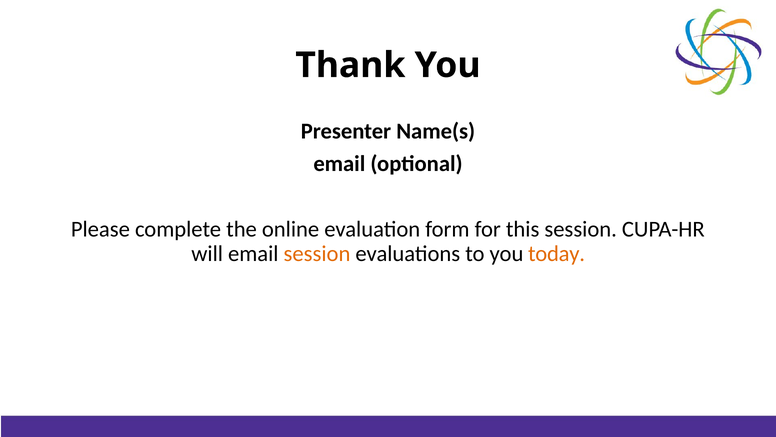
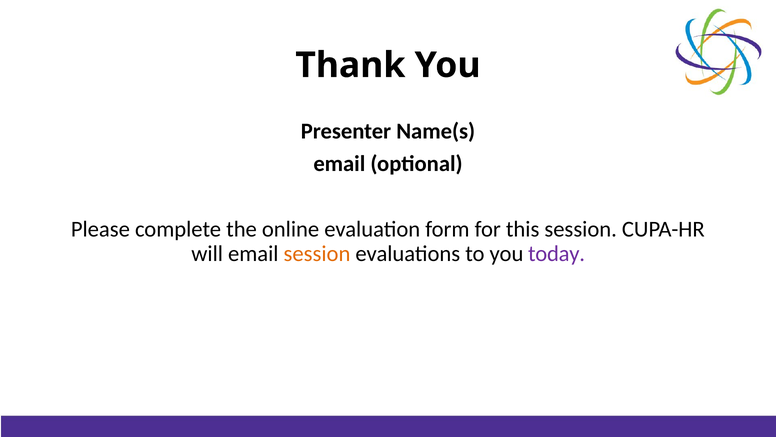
today colour: orange -> purple
